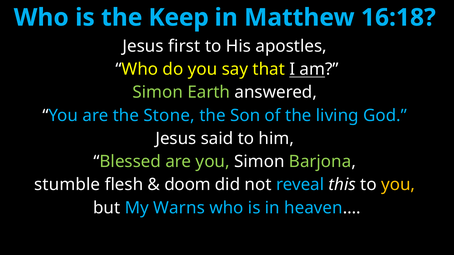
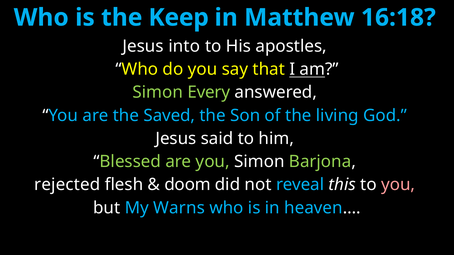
first: first -> into
Earth: Earth -> Every
Stone: Stone -> Saved
stumble: stumble -> rejected
you at (398, 185) colour: yellow -> pink
